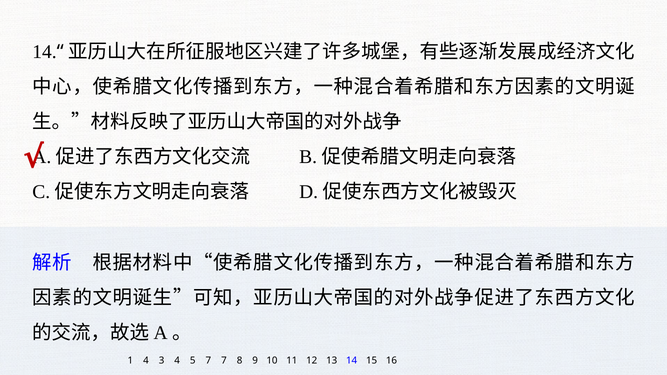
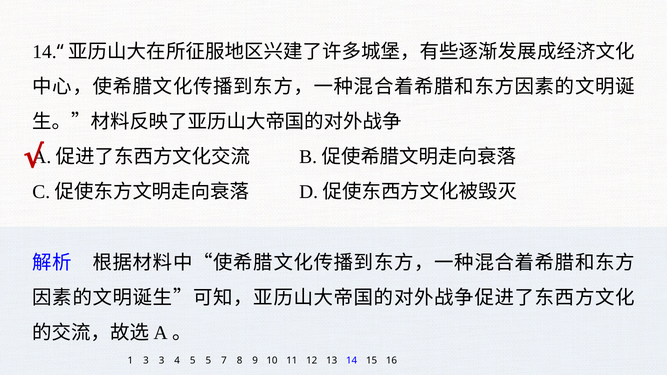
1 4: 4 -> 3
5 7: 7 -> 5
